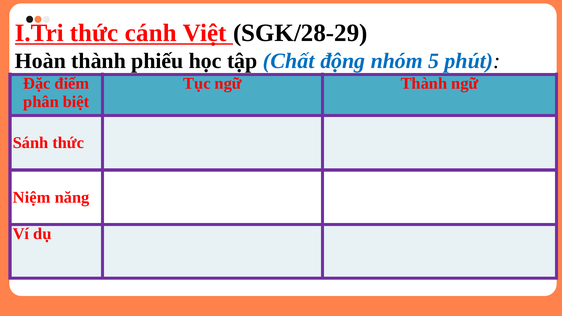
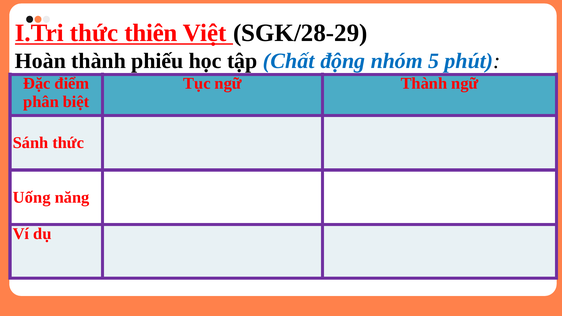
cánh: cánh -> thiên
Niệm: Niệm -> Uống
